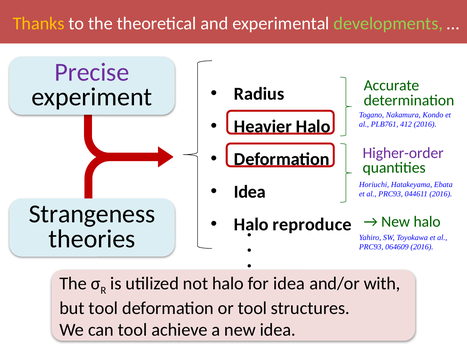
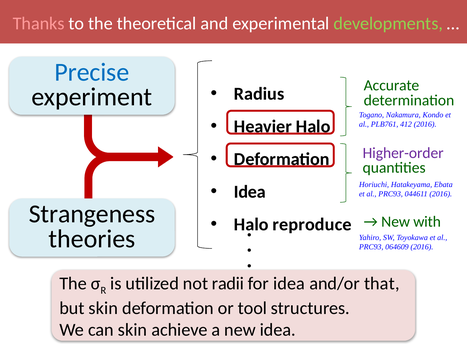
Thanks colour: yellow -> pink
Precise colour: purple -> blue
New halo: halo -> with
not halo: halo -> radii
with: with -> that
but tool: tool -> skin
can tool: tool -> skin
